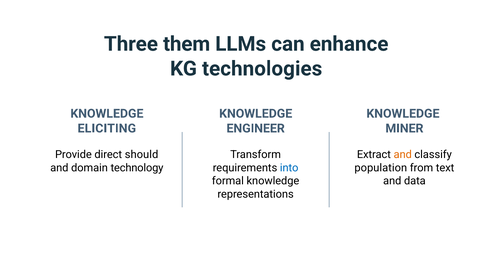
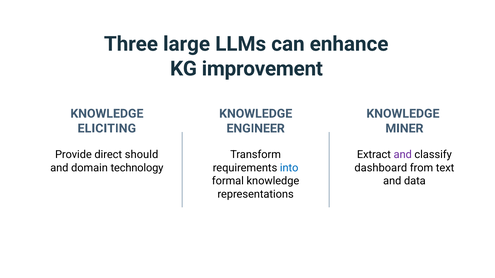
them: them -> large
technologies: technologies -> improvement
and at (403, 155) colour: orange -> purple
population: population -> dashboard
